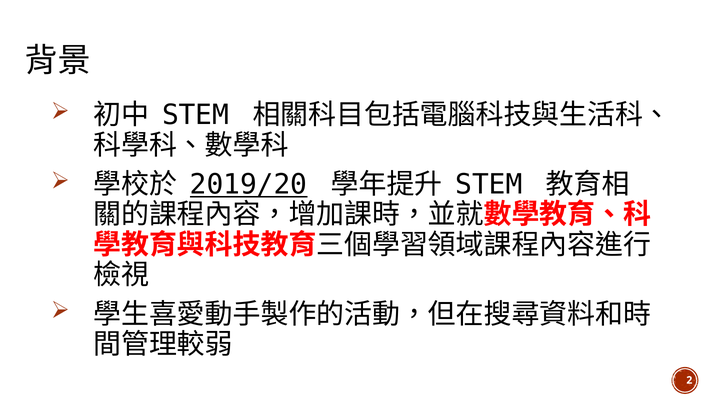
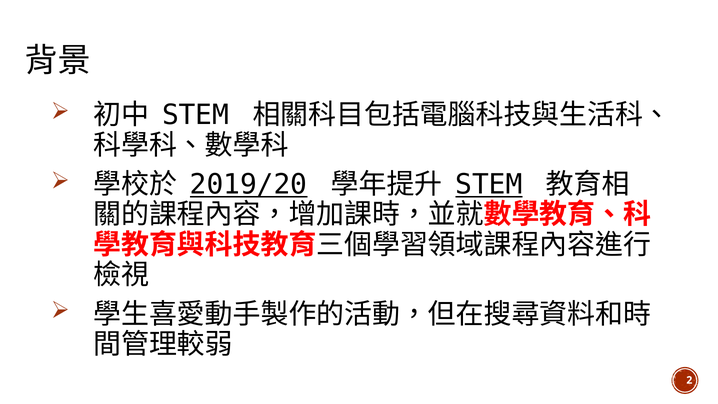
STEM at (489, 185) underline: none -> present
